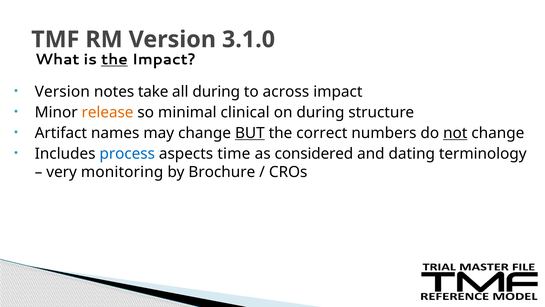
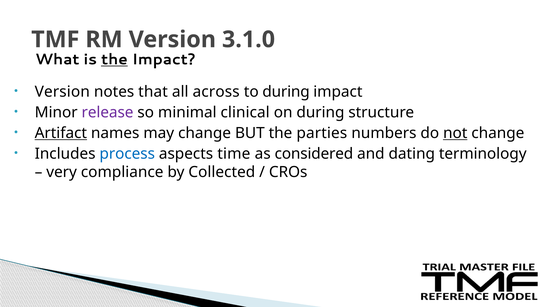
take: take -> that
all during: during -> across
to across: across -> during
release colour: orange -> purple
Artifact underline: none -> present
BUT underline: present -> none
correct: correct -> parties
monitoring: monitoring -> compliance
Brochure: Brochure -> Collected
